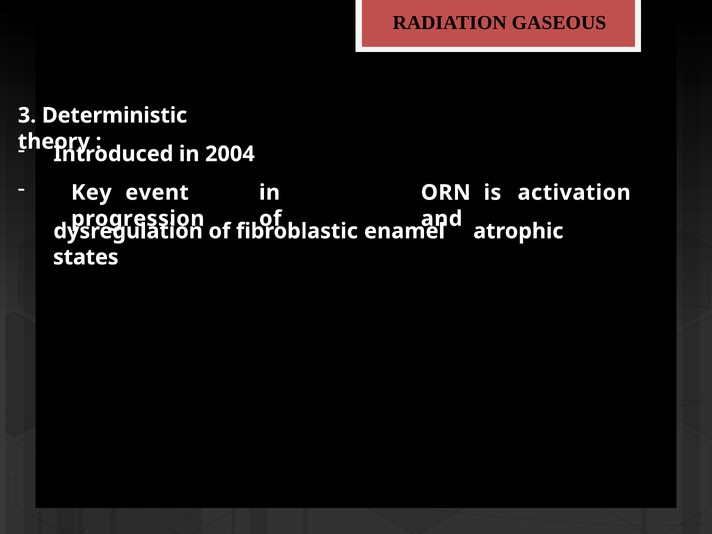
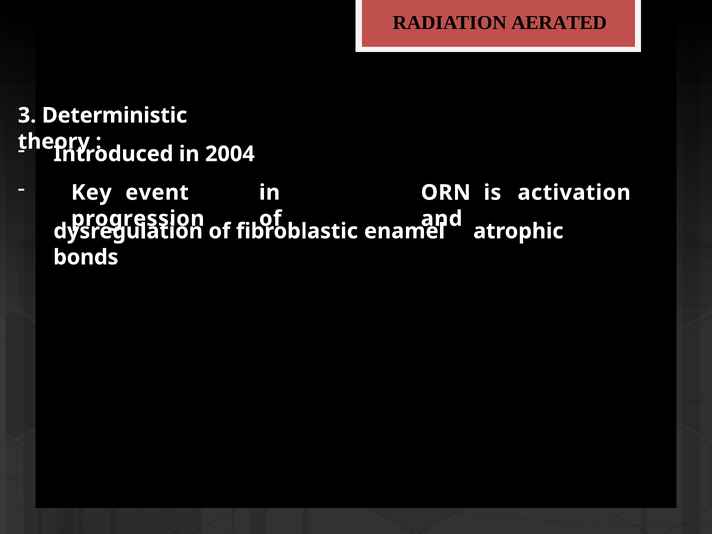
GASEOUS: GASEOUS -> AERATED
states: states -> bonds
